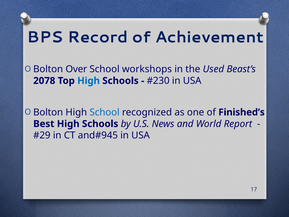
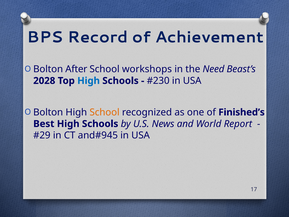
Over: Over -> After
Used: Used -> Need
2078: 2078 -> 2028
School at (105, 112) colour: blue -> orange
